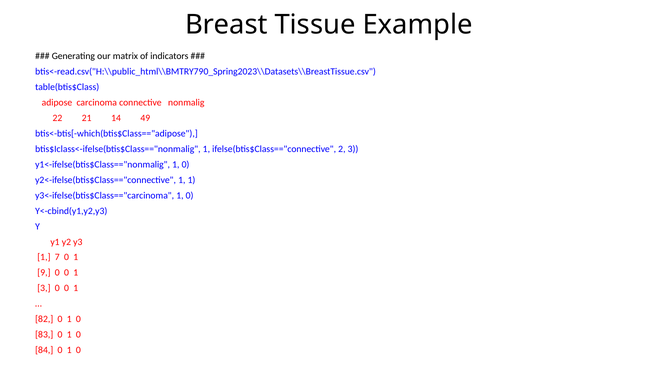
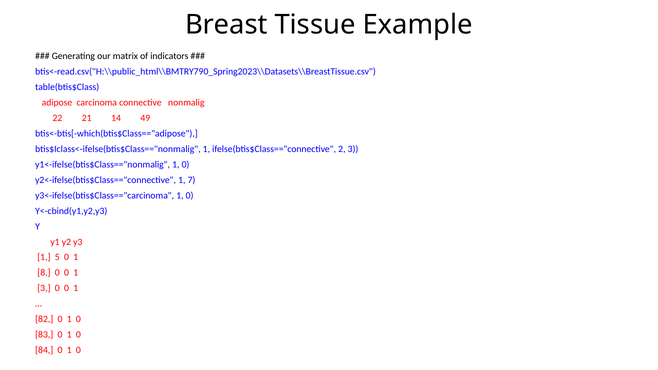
1 1: 1 -> 7
7: 7 -> 5
9: 9 -> 8
